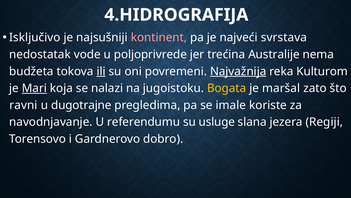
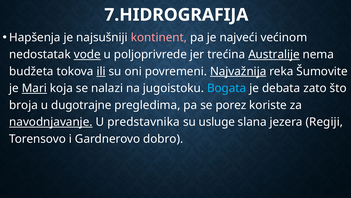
4.HIDROGRAFIJA: 4.HIDROGRAFIJA -> 7.HIDROGRAFIJA
Isključivo: Isključivo -> Hapšenja
svrstava: svrstava -> većinom
vode underline: none -> present
Australije underline: none -> present
Kulturom: Kulturom -> Šumovite
Bogata colour: yellow -> light blue
maršal: maršal -> debata
ravni: ravni -> broja
imale: imale -> porez
navodnjavanje underline: none -> present
referendumu: referendumu -> predstavnika
